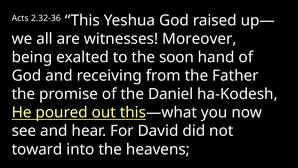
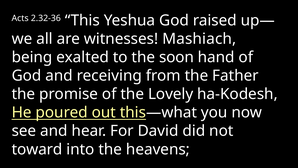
Moreover: Moreover -> Mashiach
Daniel: Daniel -> Lovely
